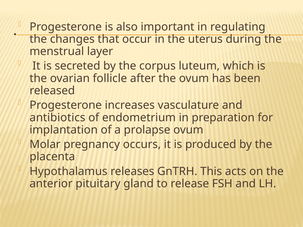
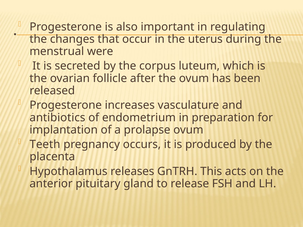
layer: layer -> were
Molar: Molar -> Teeth
